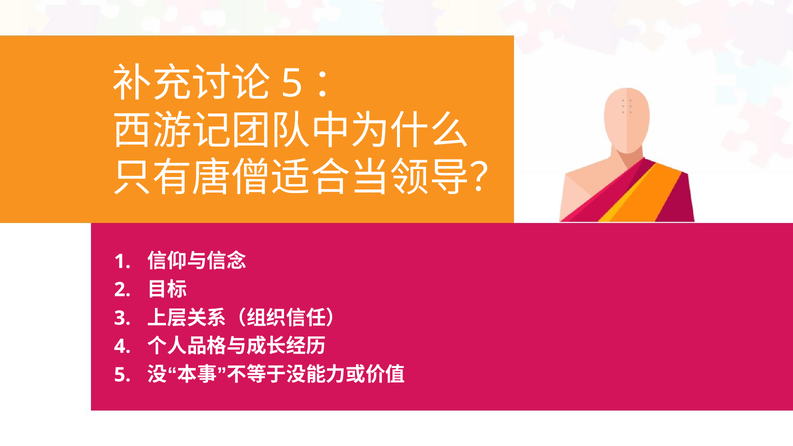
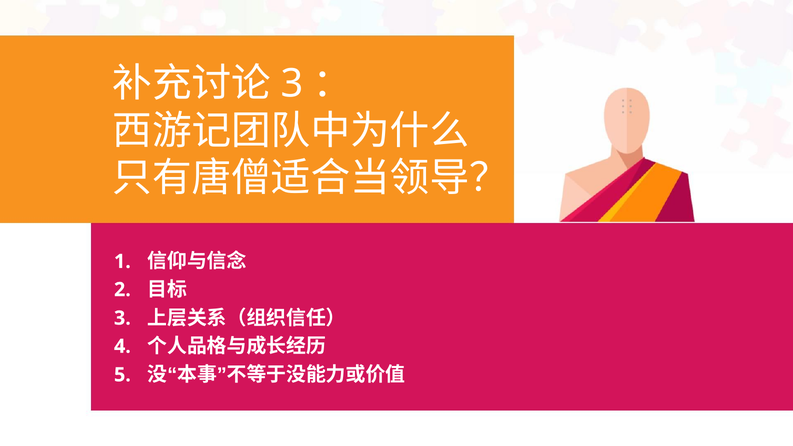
5 at (292, 84): 5 -> 3
